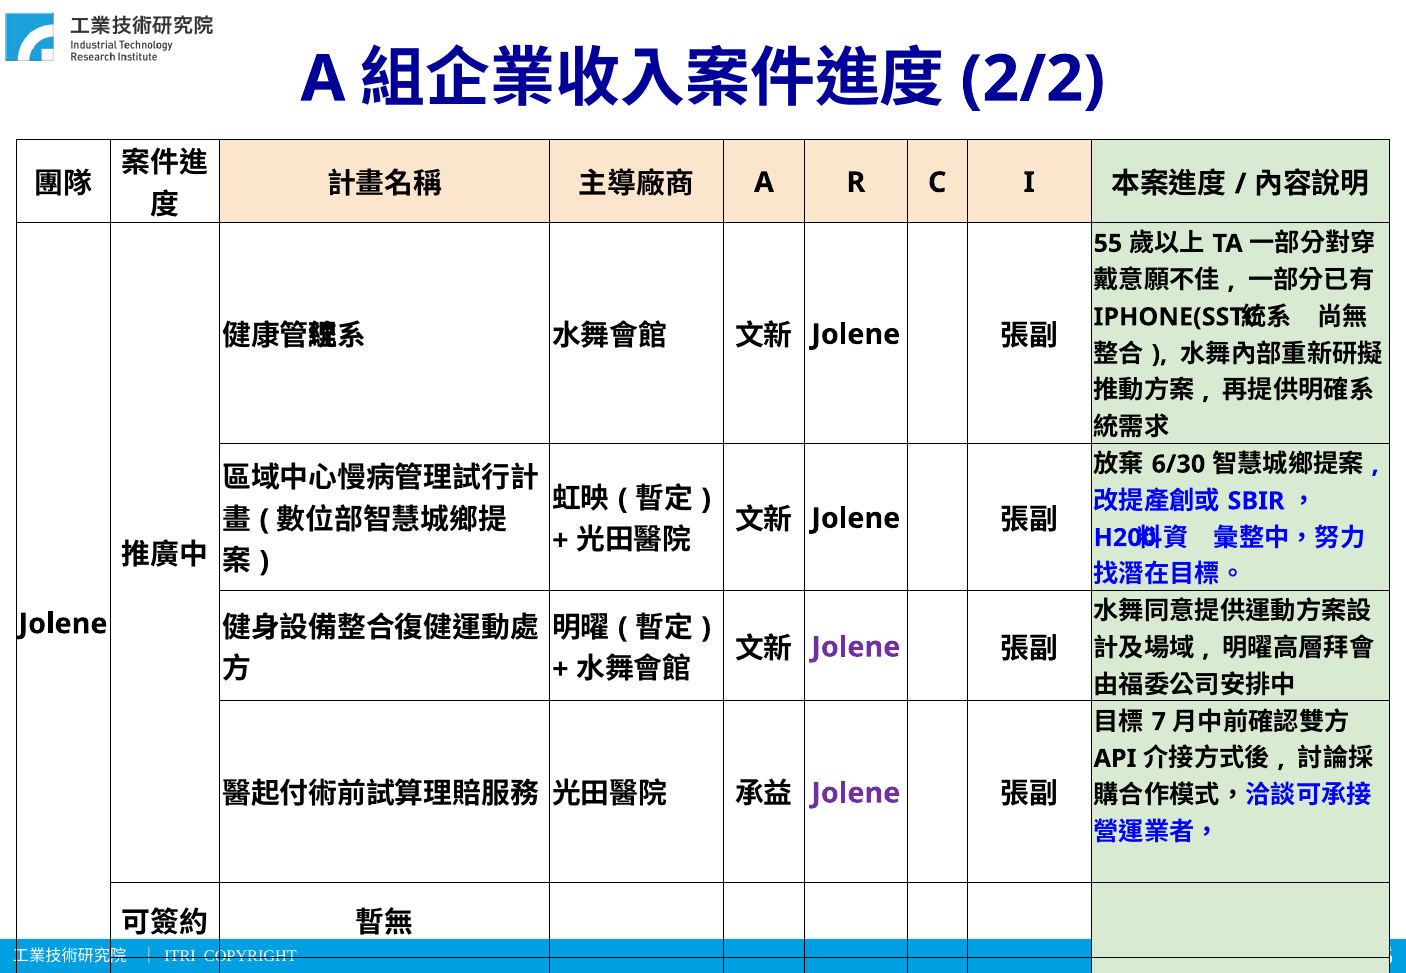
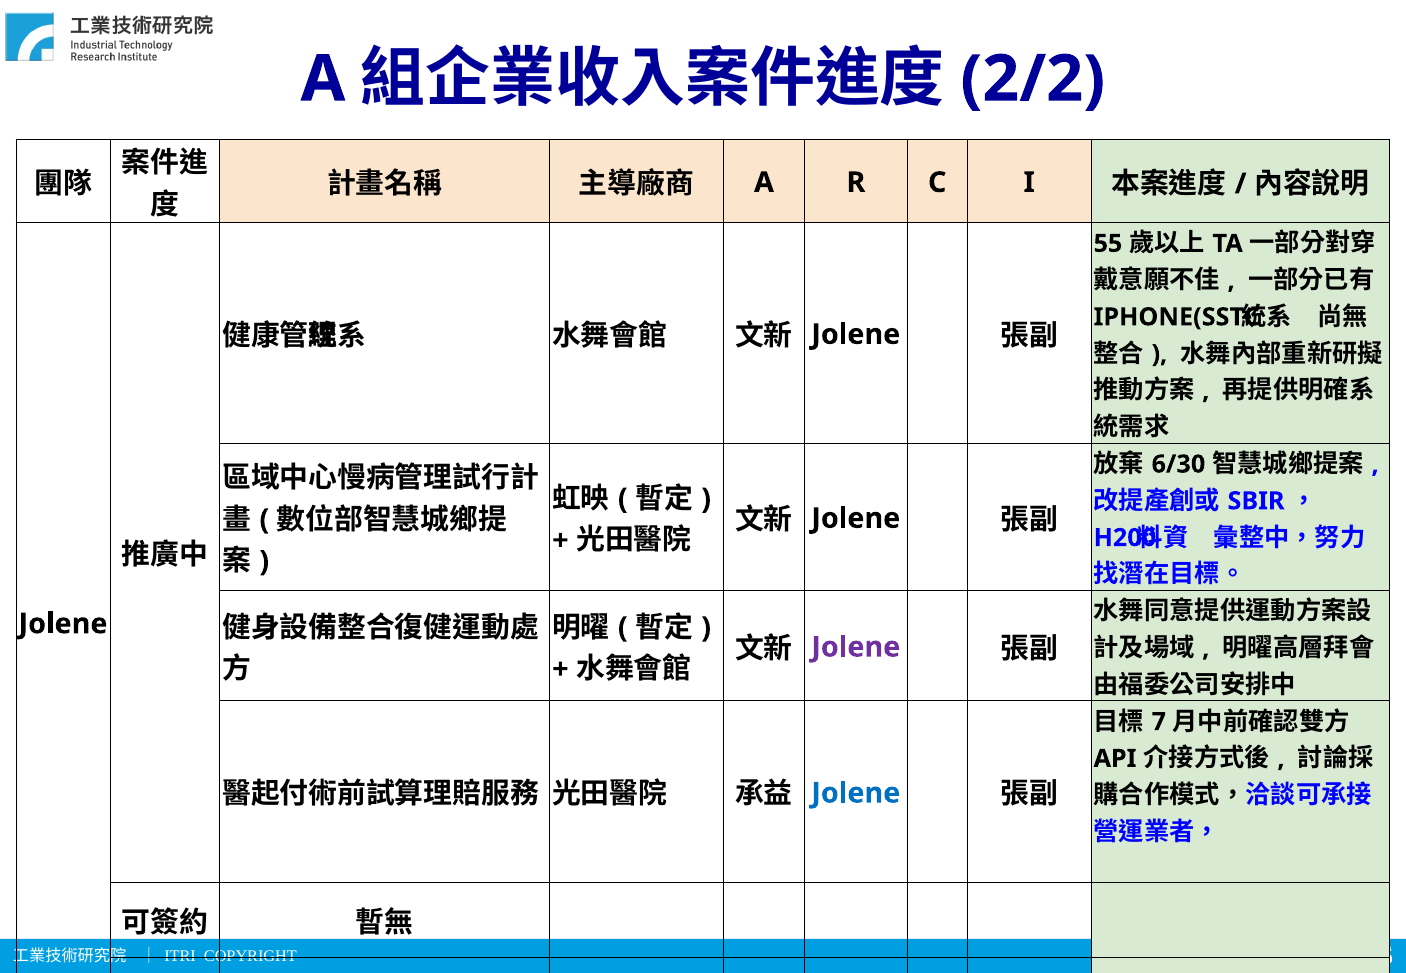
Jolene at (856, 793) colour: purple -> blue
